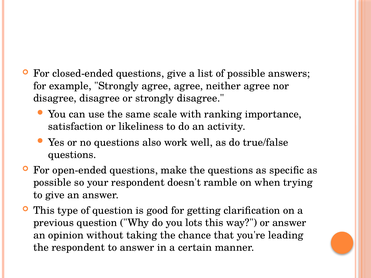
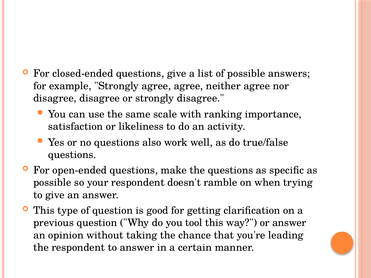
lots: lots -> tool
